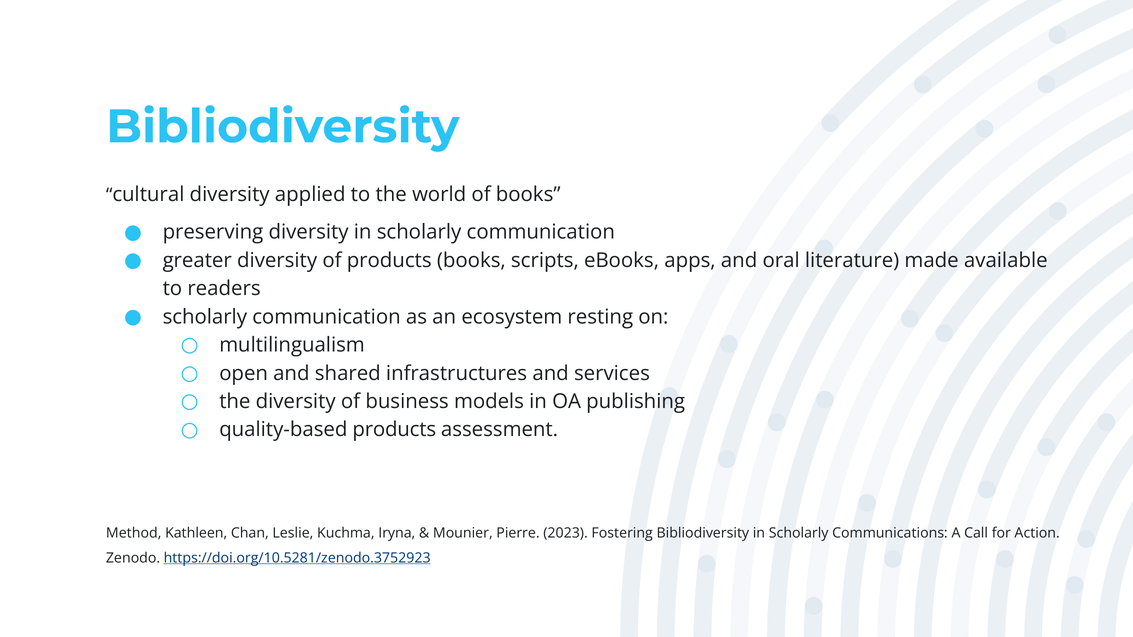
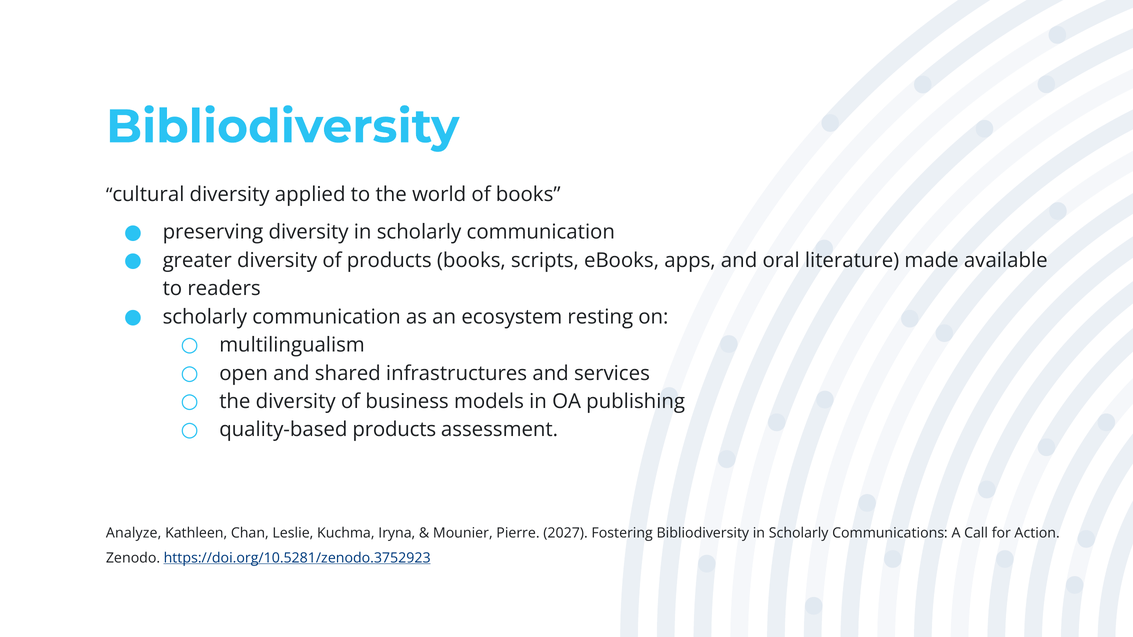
Method: Method -> Analyze
2023: 2023 -> 2027
